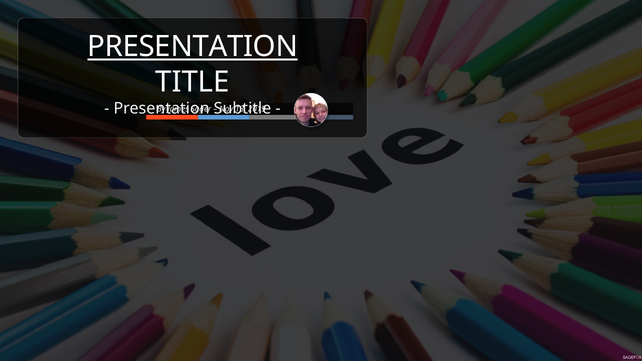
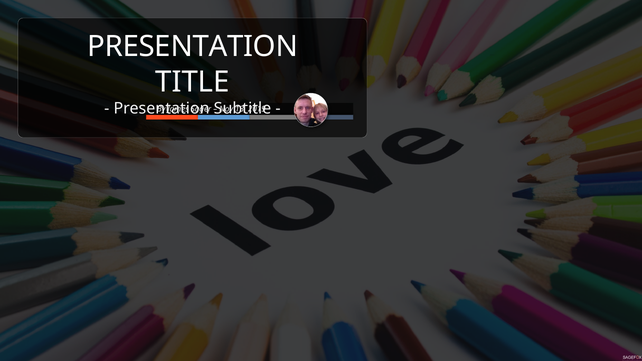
PRESENTATION at (193, 47) underline: present -> none
